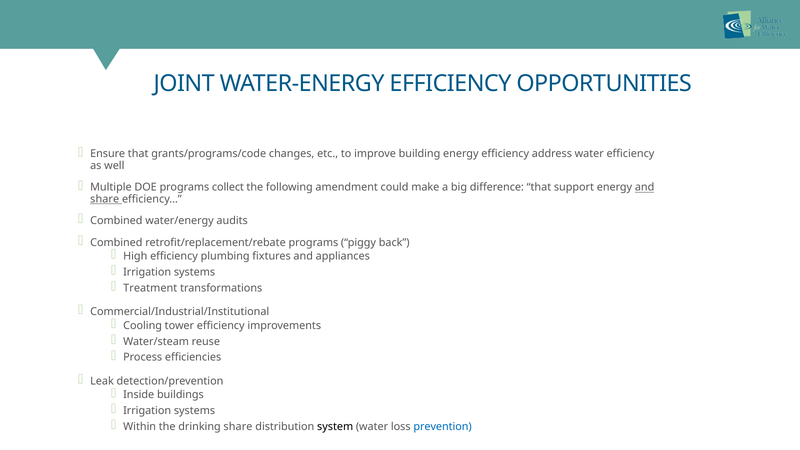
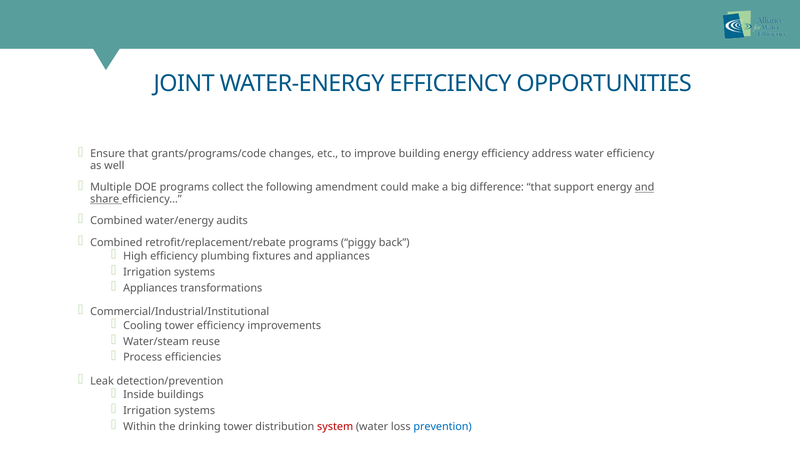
Treatment at (150, 288): Treatment -> Appliances
drinking share: share -> tower
system colour: black -> red
